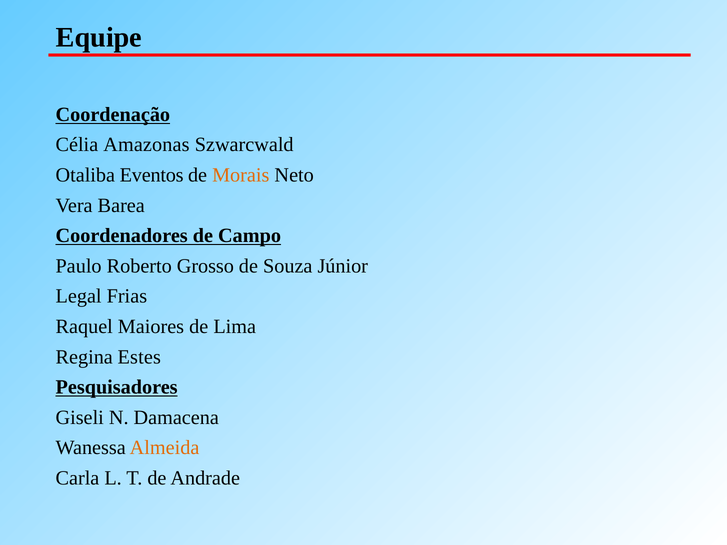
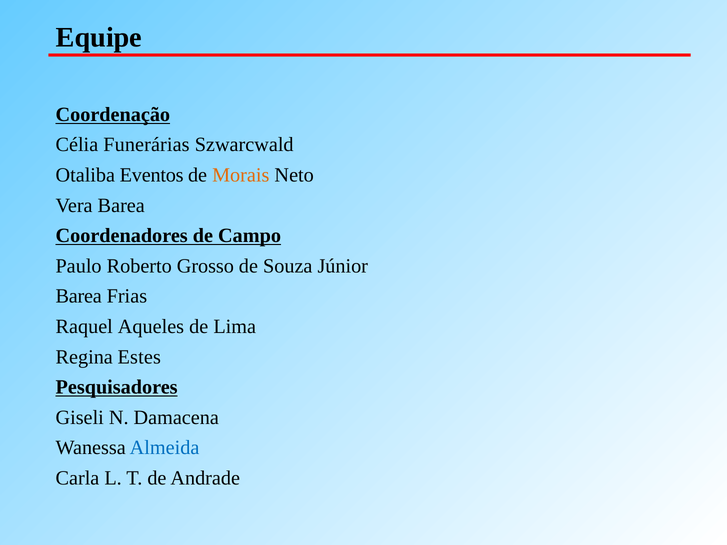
Amazonas: Amazonas -> Funerárias
Legal at (79, 296): Legal -> Barea
Maiores: Maiores -> Aqueles
Almeida colour: orange -> blue
